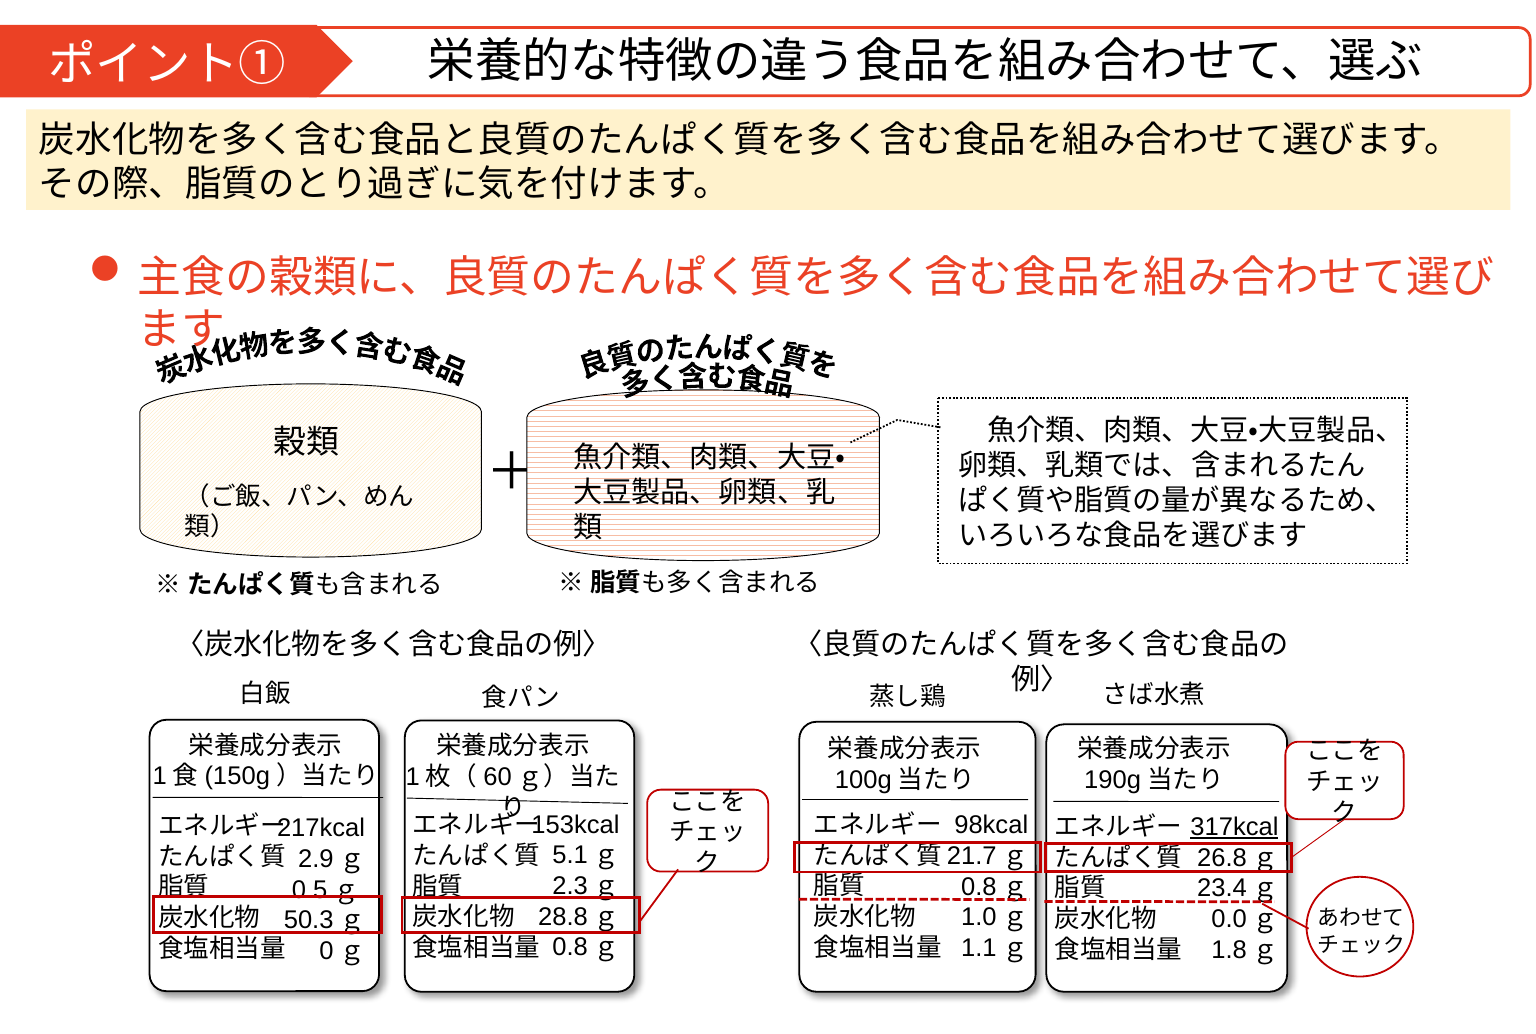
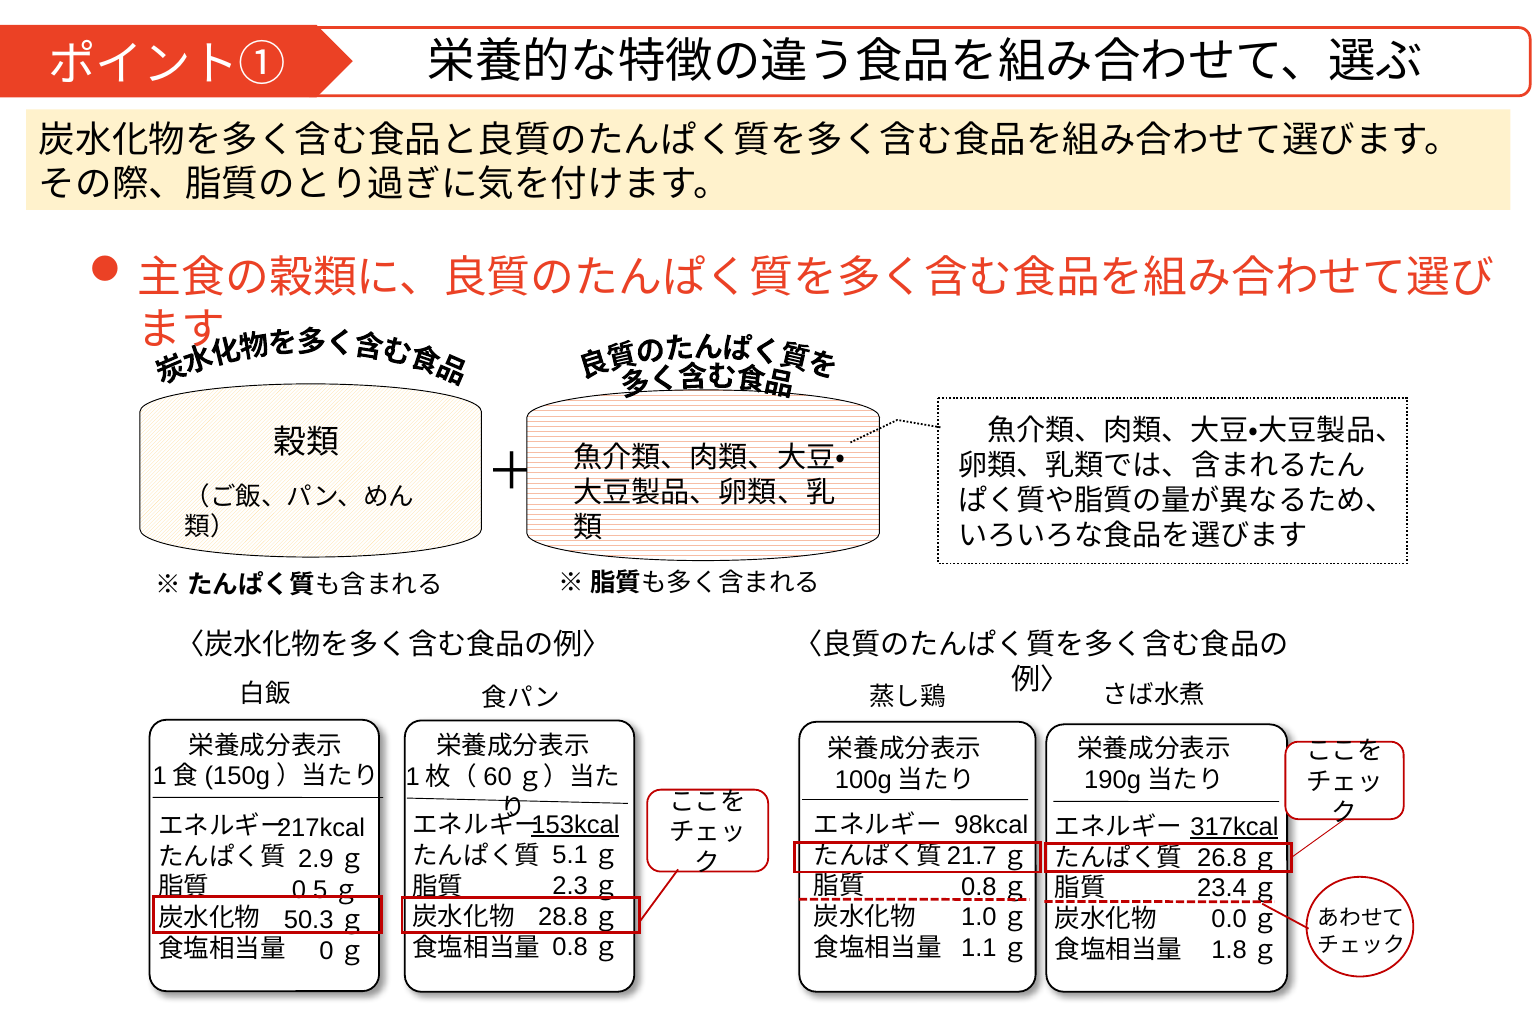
153kcal underline: none -> present
